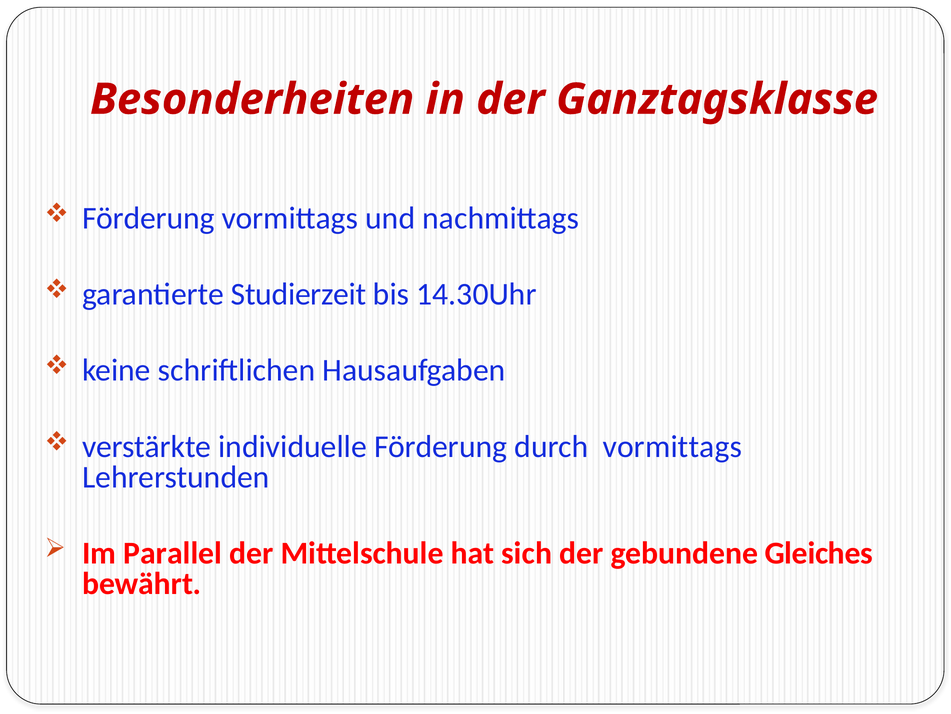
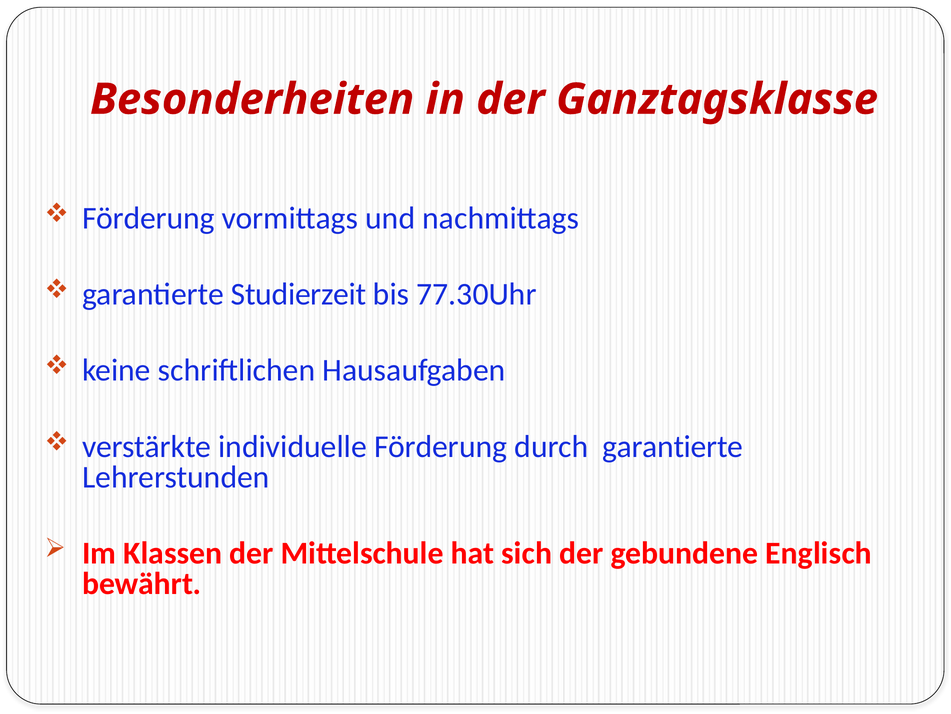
14.30Uhr: 14.30Uhr -> 77.30Uhr
durch vormittags: vormittags -> garantierte
Parallel: Parallel -> Klassen
Gleiches: Gleiches -> Englisch
